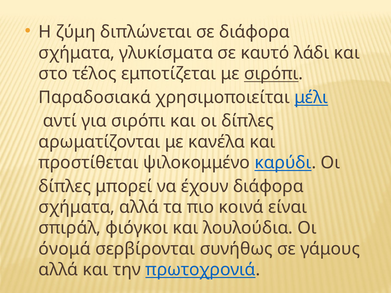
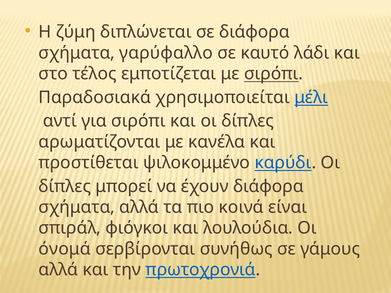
γλυκίσματα: γλυκίσματα -> γαρύφαλλο
